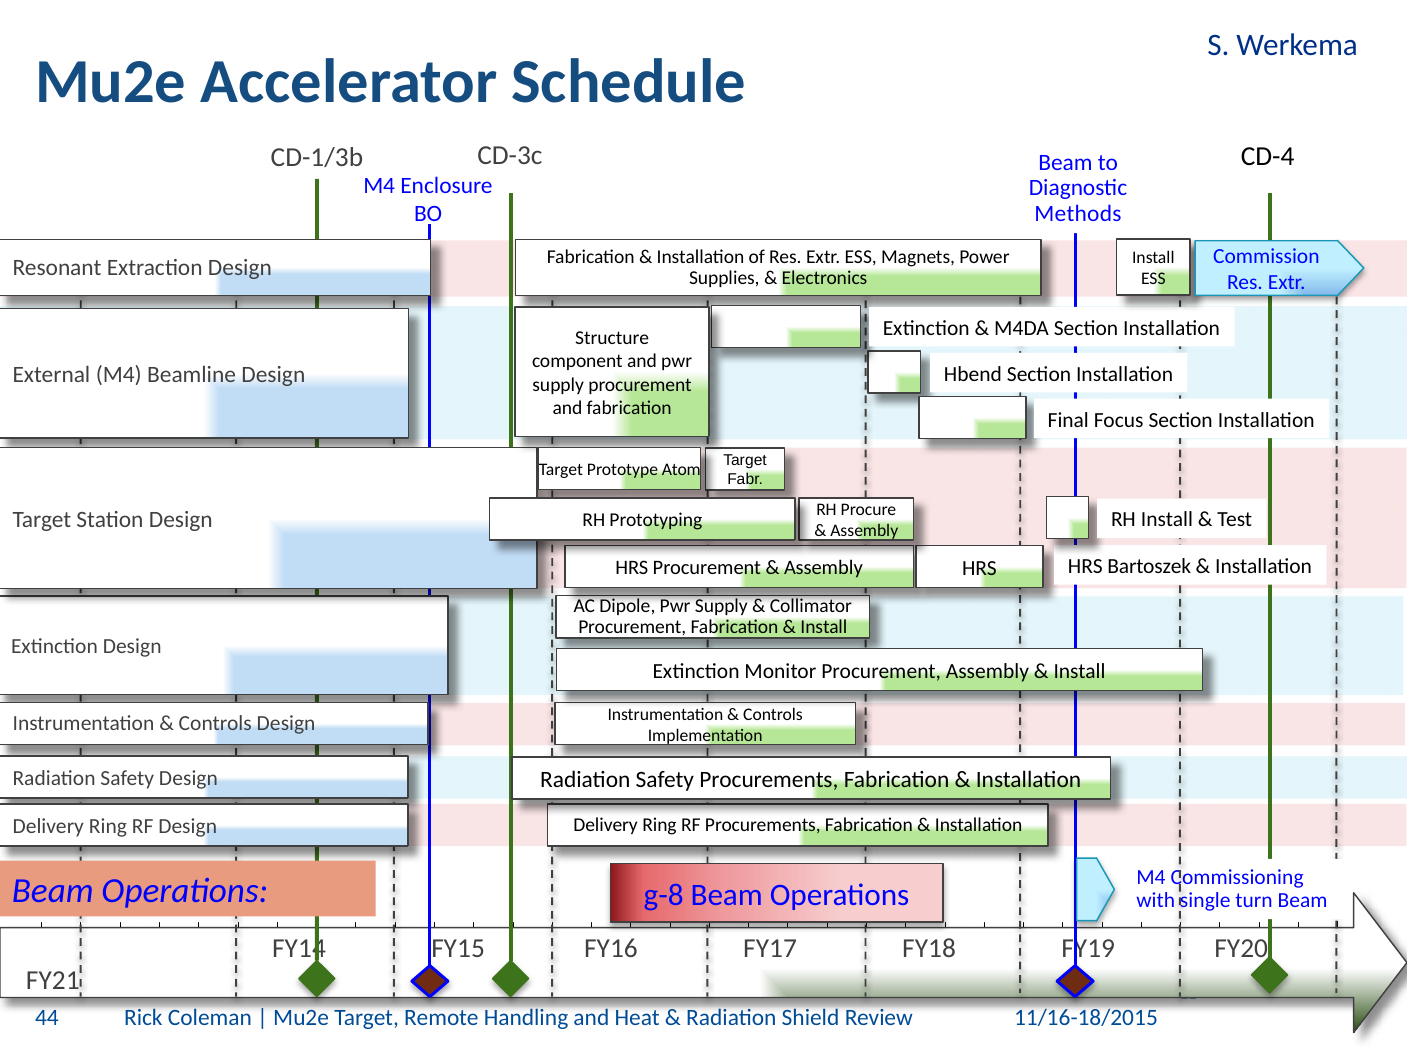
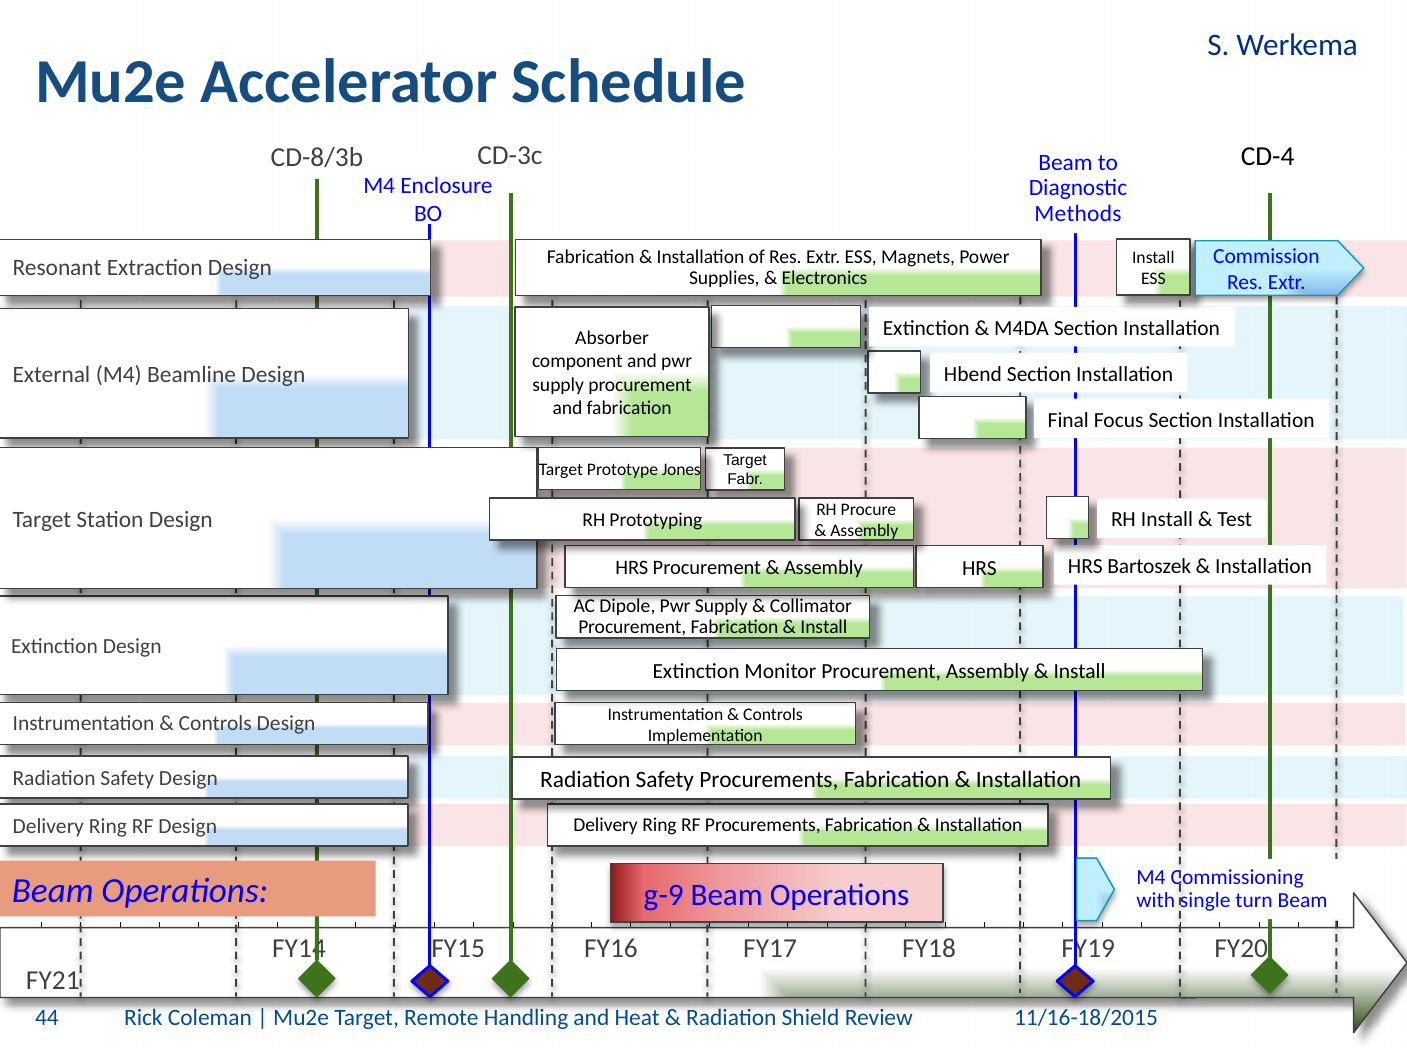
CD-1/3b: CD-1/3b -> CD-8/3b
Structure: Structure -> Absorber
Atom: Atom -> Jones
g-8: g-8 -> g-9
